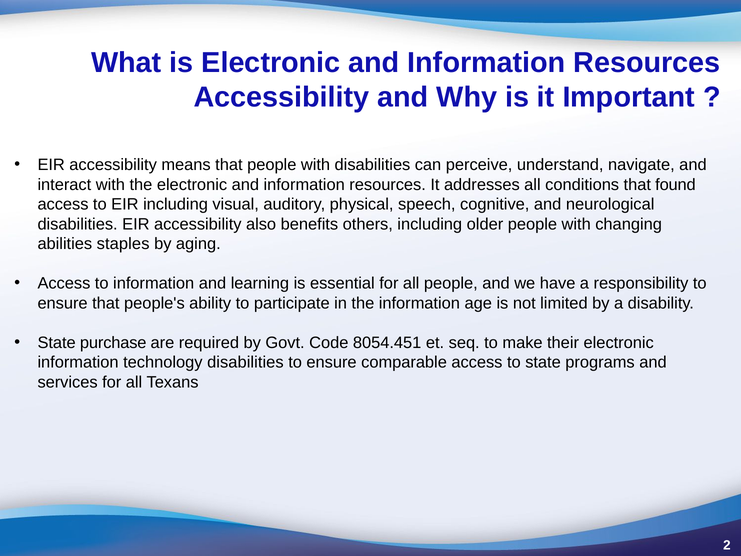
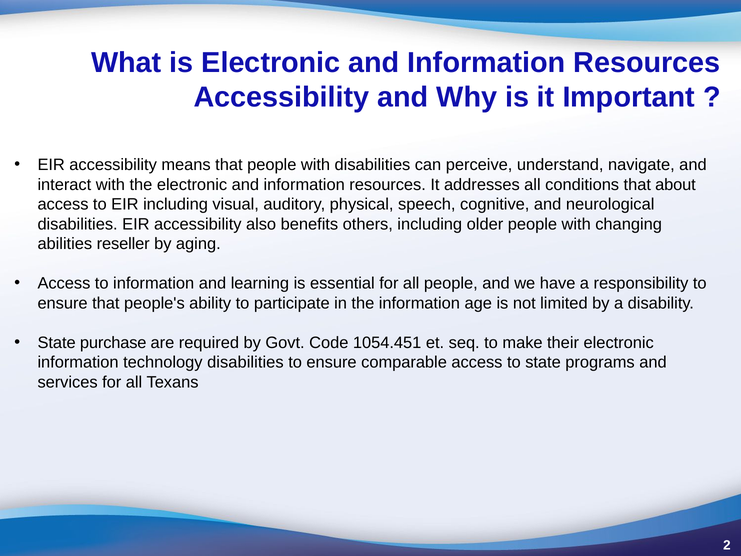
found: found -> about
staples: staples -> reseller
8054.451: 8054.451 -> 1054.451
